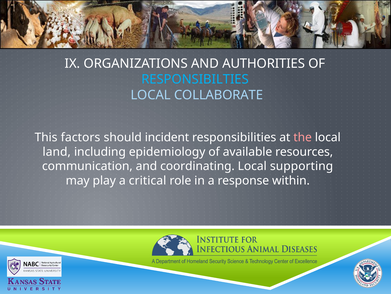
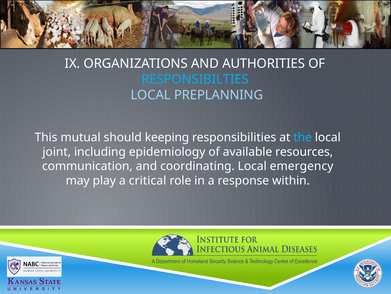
COLLABORATE: COLLABORATE -> PREPLANNING
factors: factors -> mutual
incident: incident -> keeping
the colour: pink -> light blue
land: land -> joint
supporting: supporting -> emergency
